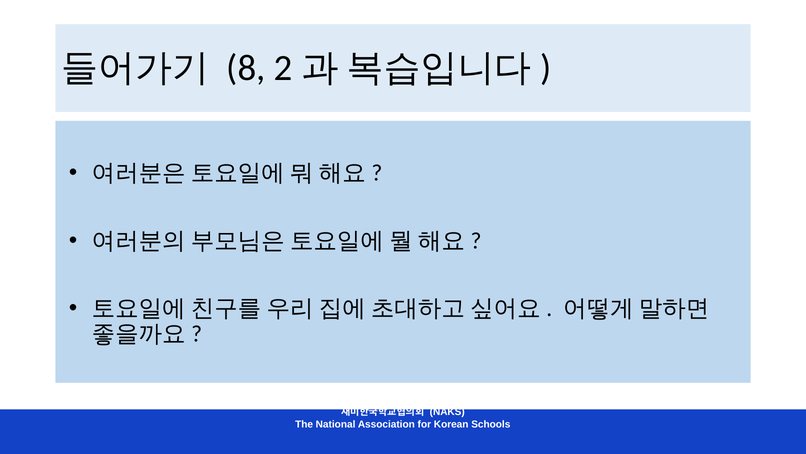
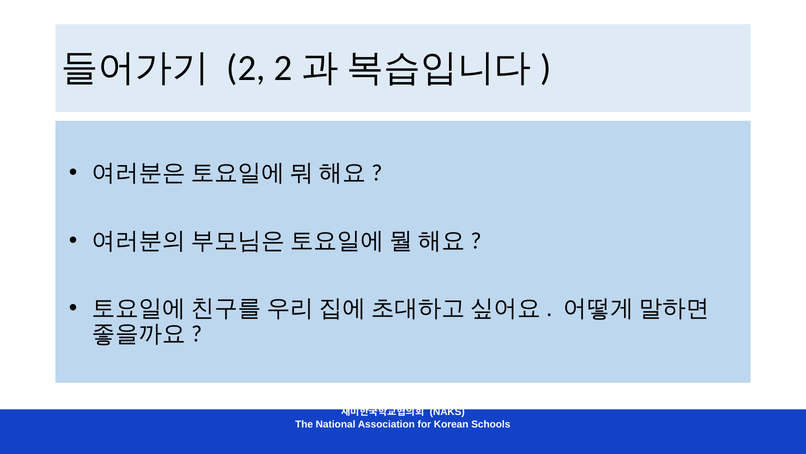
8 at (246, 68): 8 -> 2
